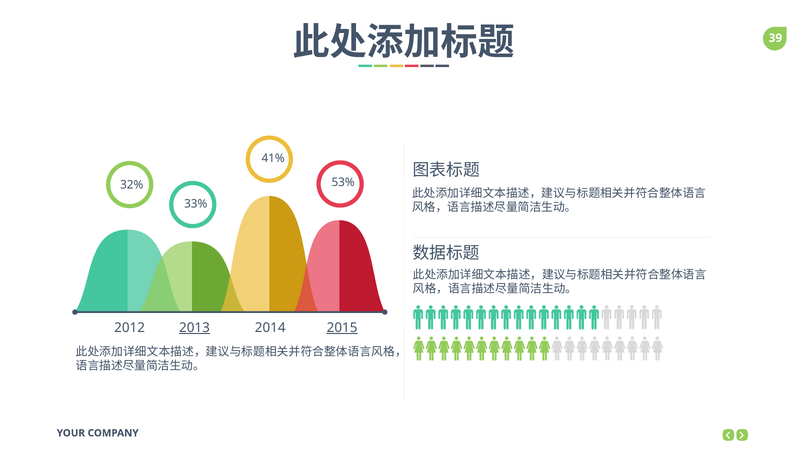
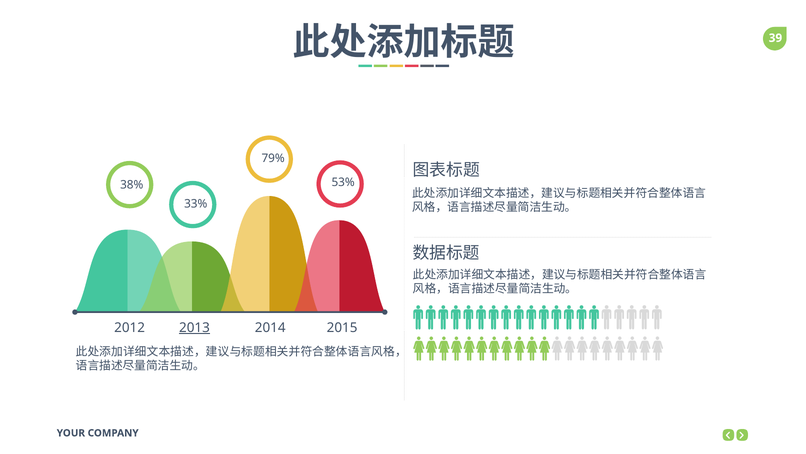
41%: 41% -> 79%
32%: 32% -> 38%
2015 underline: present -> none
